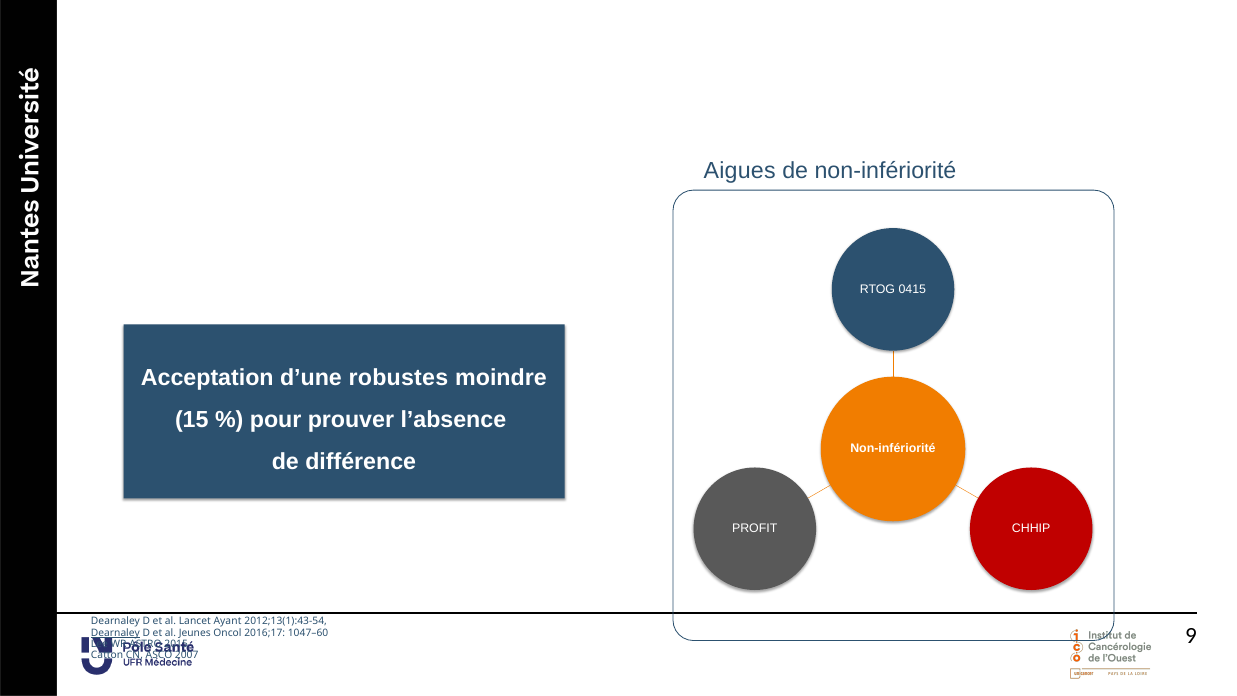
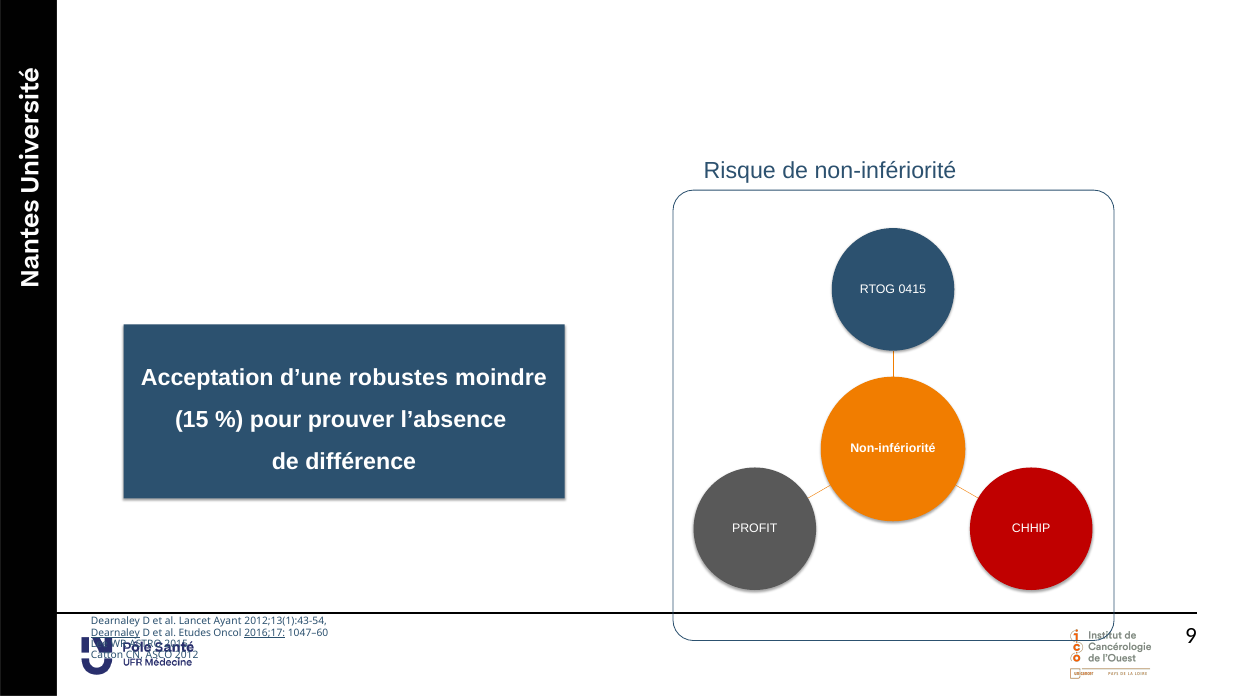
Aigues: Aigues -> Risque
al Jeunes: Jeunes -> Etudes
2016;17 underline: none -> present
2007: 2007 -> 2012
